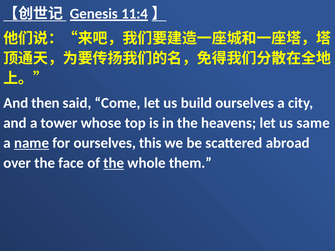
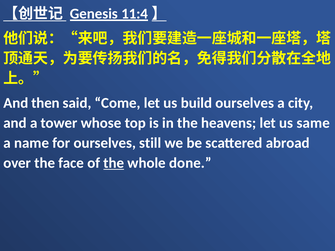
name underline: present -> none
this: this -> still
them: them -> done
